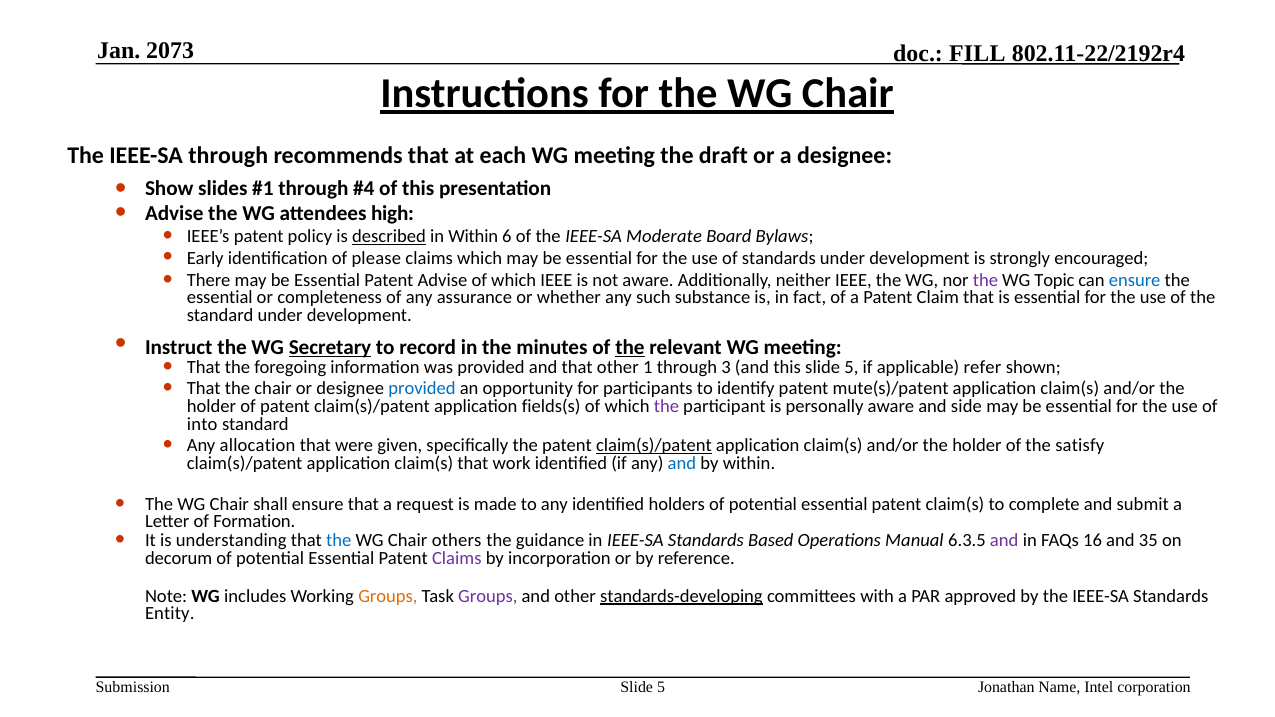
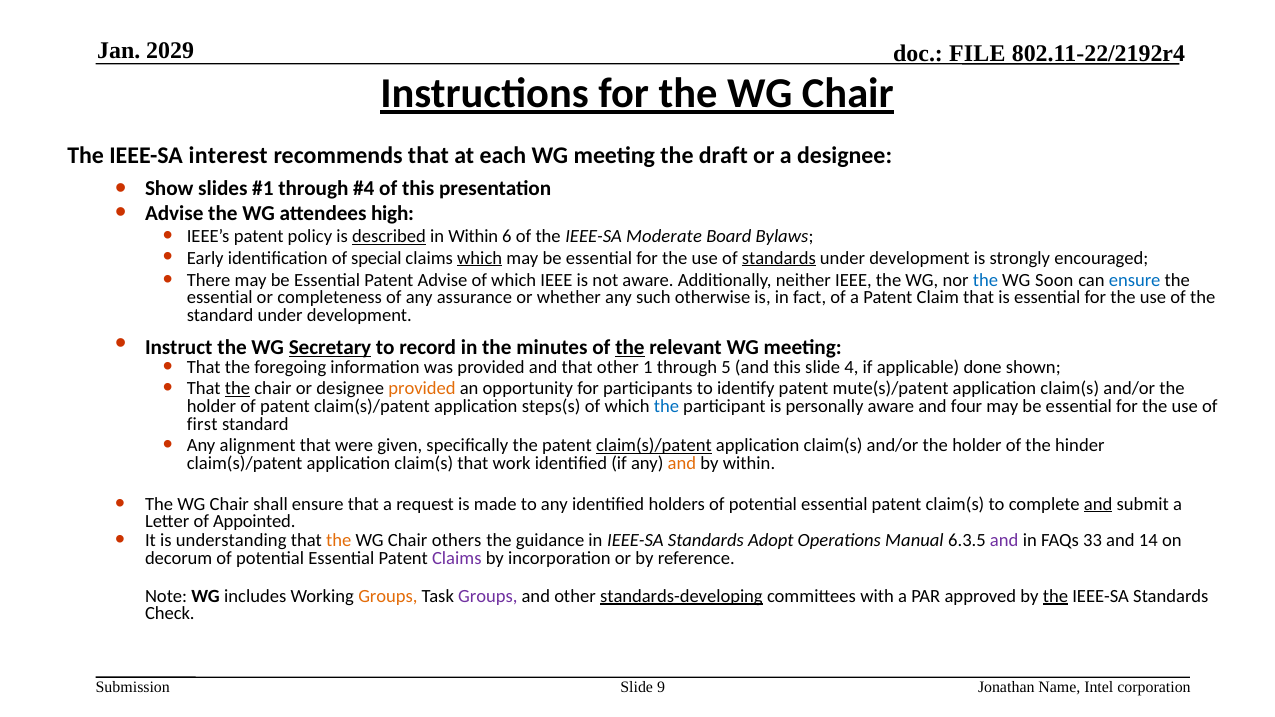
2073: 2073 -> 2029
FILL: FILL -> FILE
IEEE-SA through: through -> interest
please: please -> special
which at (480, 258) underline: none -> present
standards at (779, 258) underline: none -> present
the at (985, 280) colour: purple -> blue
Topic: Topic -> Soon
substance: substance -> otherwise
3: 3 -> 5
this slide 5: 5 -> 4
refer: refer -> done
the at (238, 389) underline: none -> present
provided at (422, 389) colour: blue -> orange
fields(s: fields(s -> steps(s
the at (666, 406) colour: purple -> blue
side: side -> four
into: into -> first
allocation: allocation -> alignment
satisfy: satisfy -> hinder
and at (682, 464) colour: blue -> orange
and at (1098, 504) underline: none -> present
Formation: Formation -> Appointed
the at (339, 541) colour: blue -> orange
Based: Based -> Adopt
16: 16 -> 33
35: 35 -> 14
the at (1055, 596) underline: none -> present
Entity: Entity -> Check
5 at (661, 688): 5 -> 9
